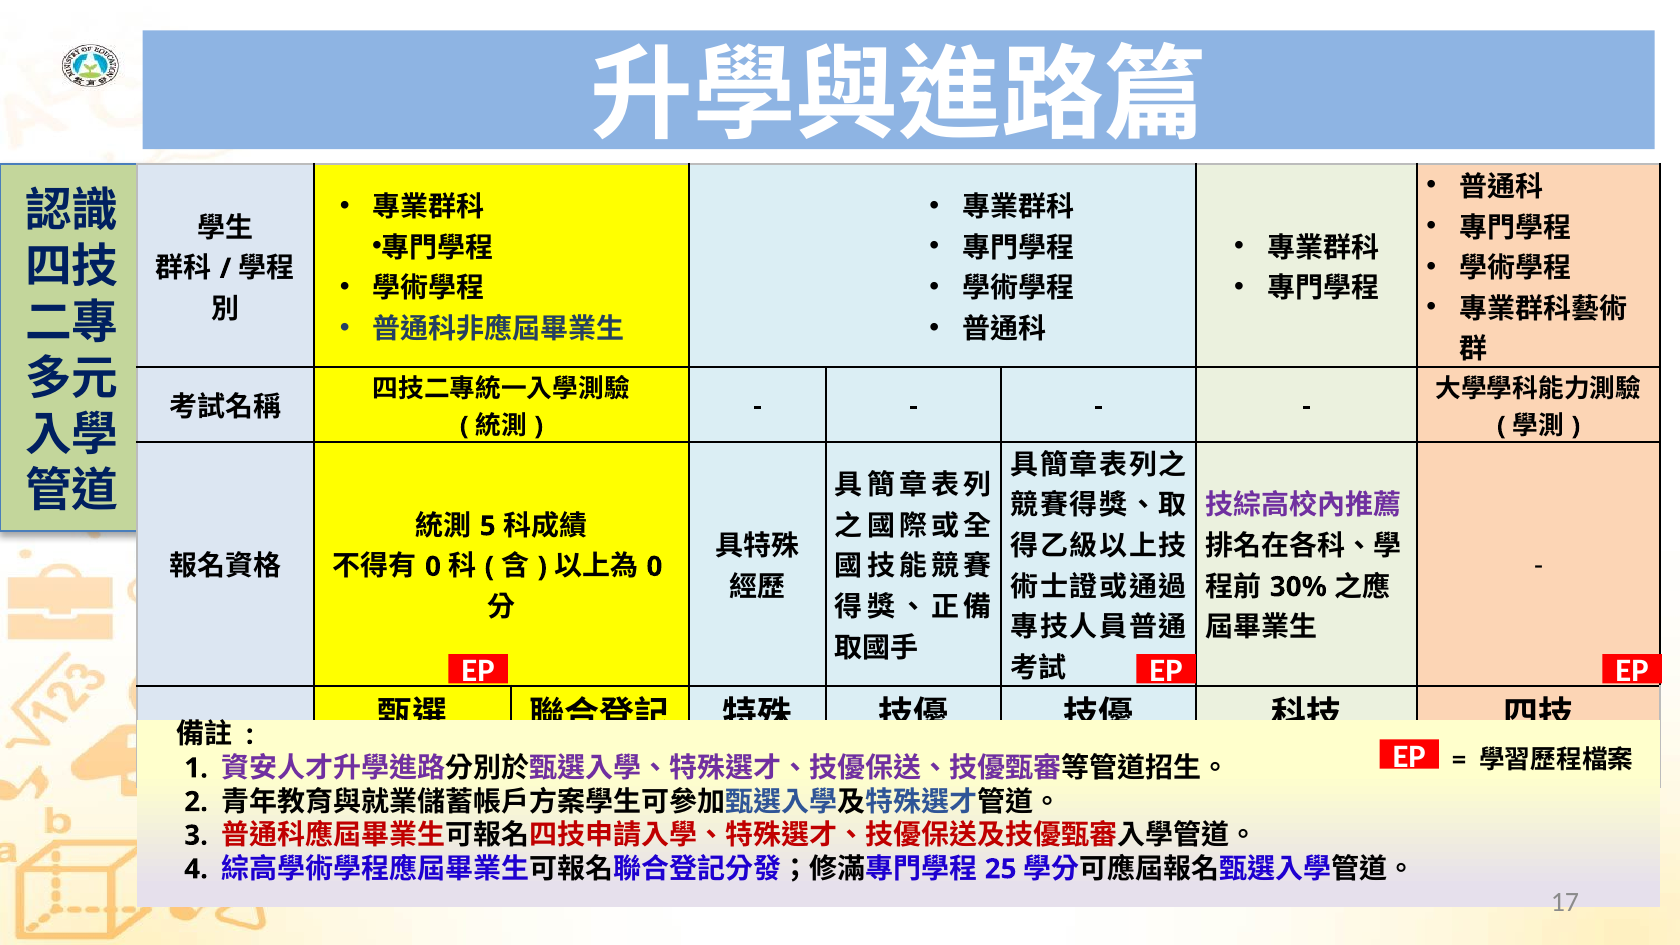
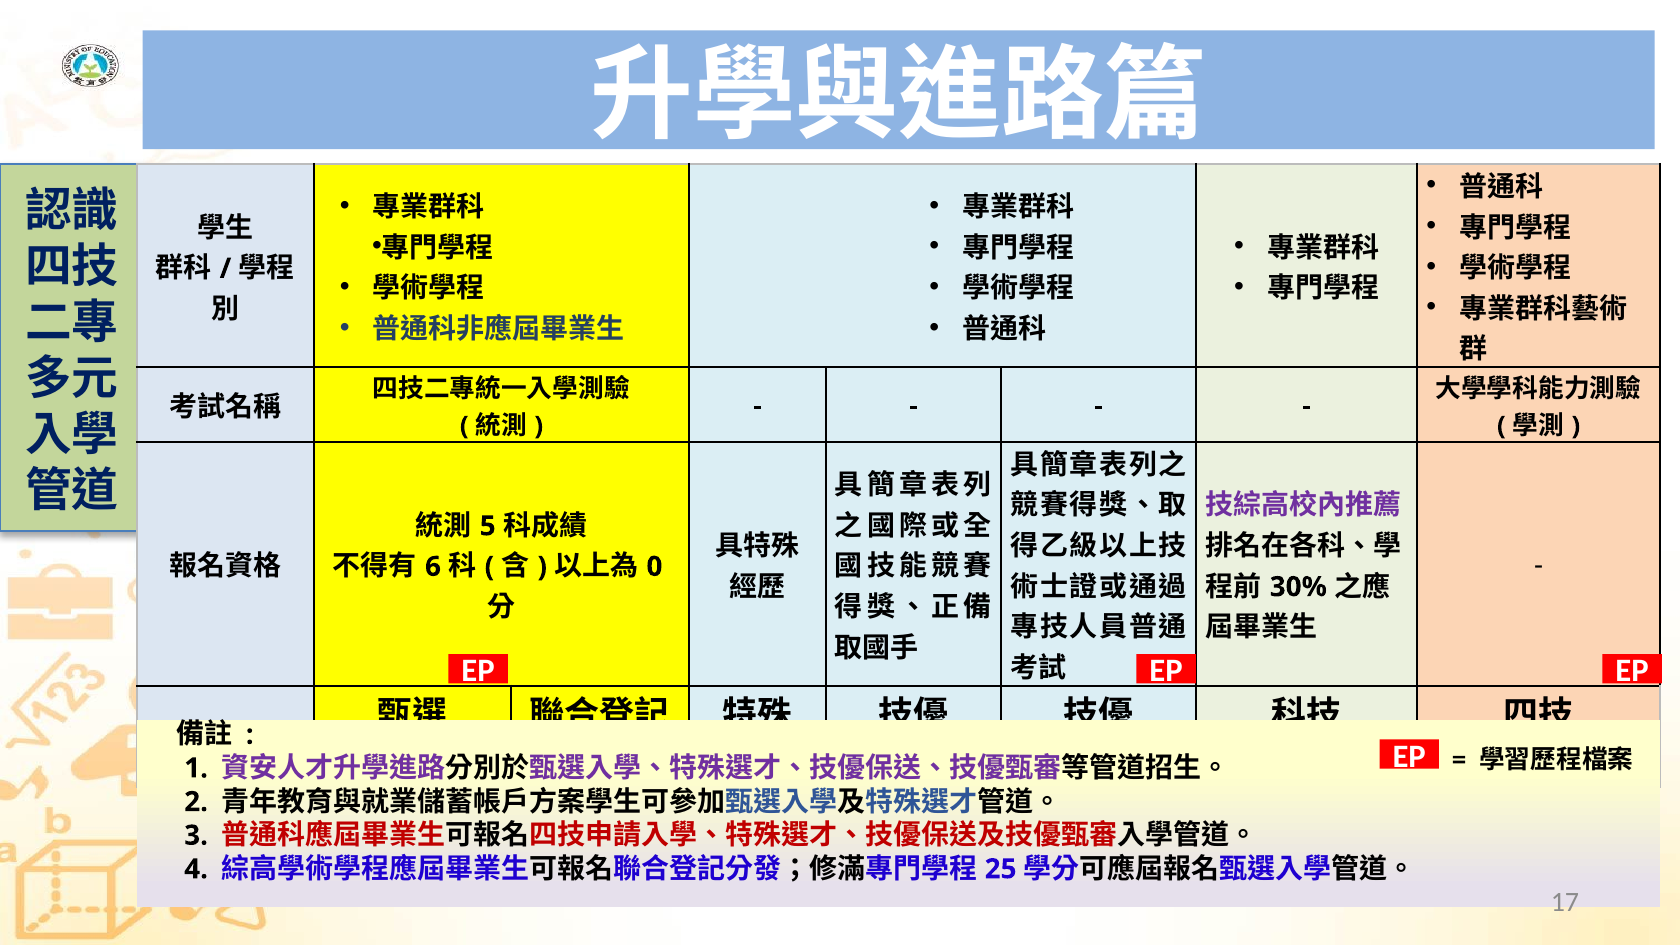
0 at (433, 567): 0 -> 6
